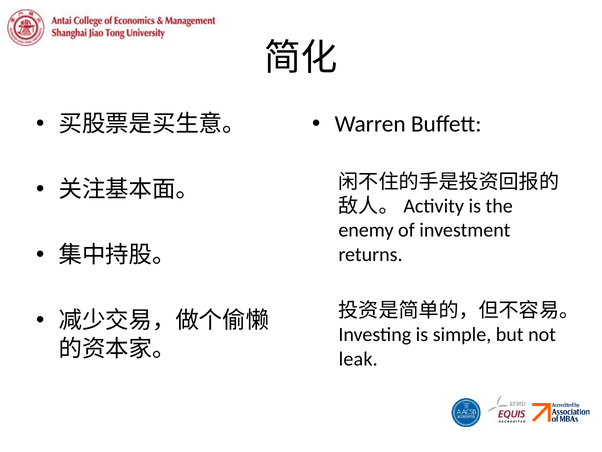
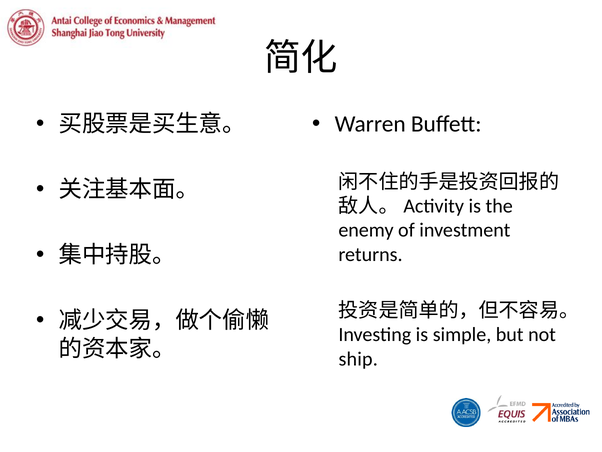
leak: leak -> ship
